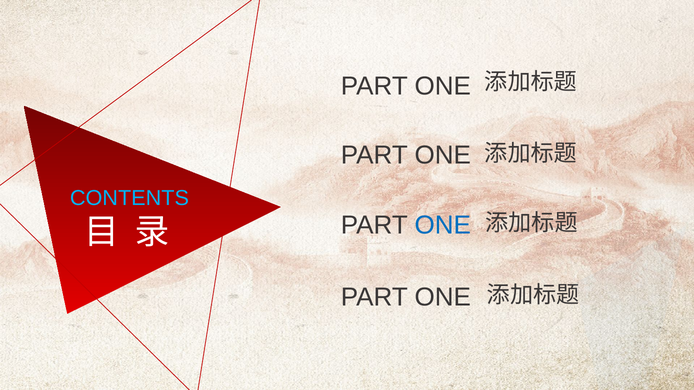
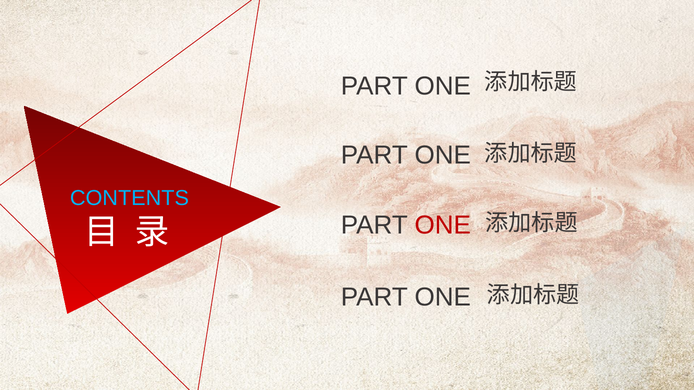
ONE at (443, 225) colour: blue -> red
